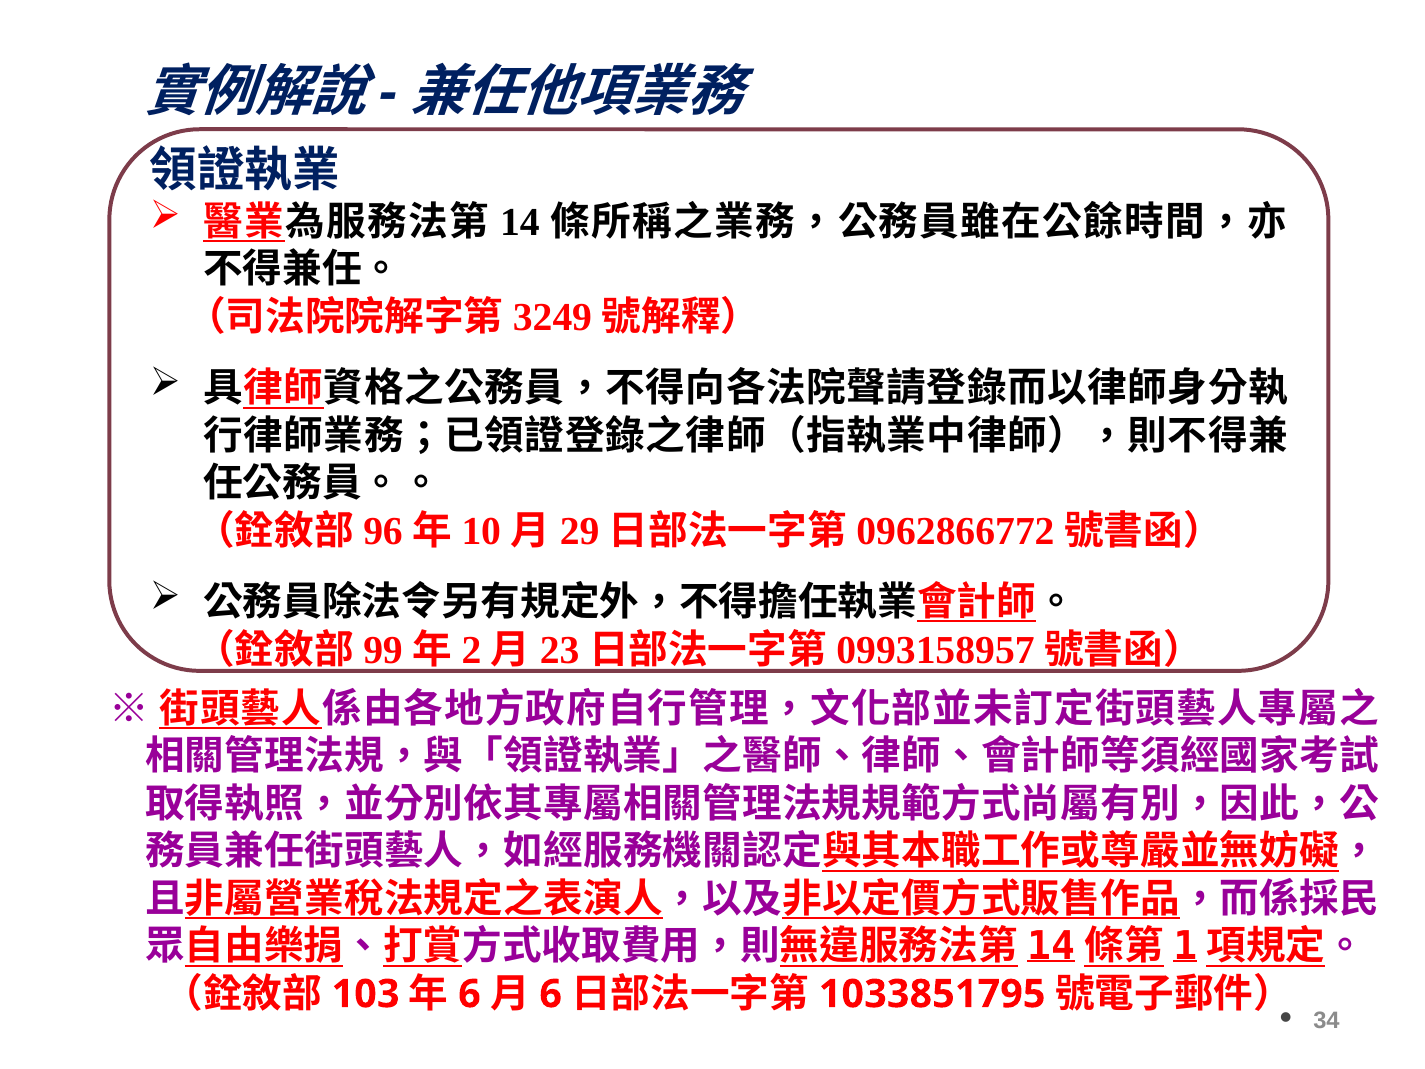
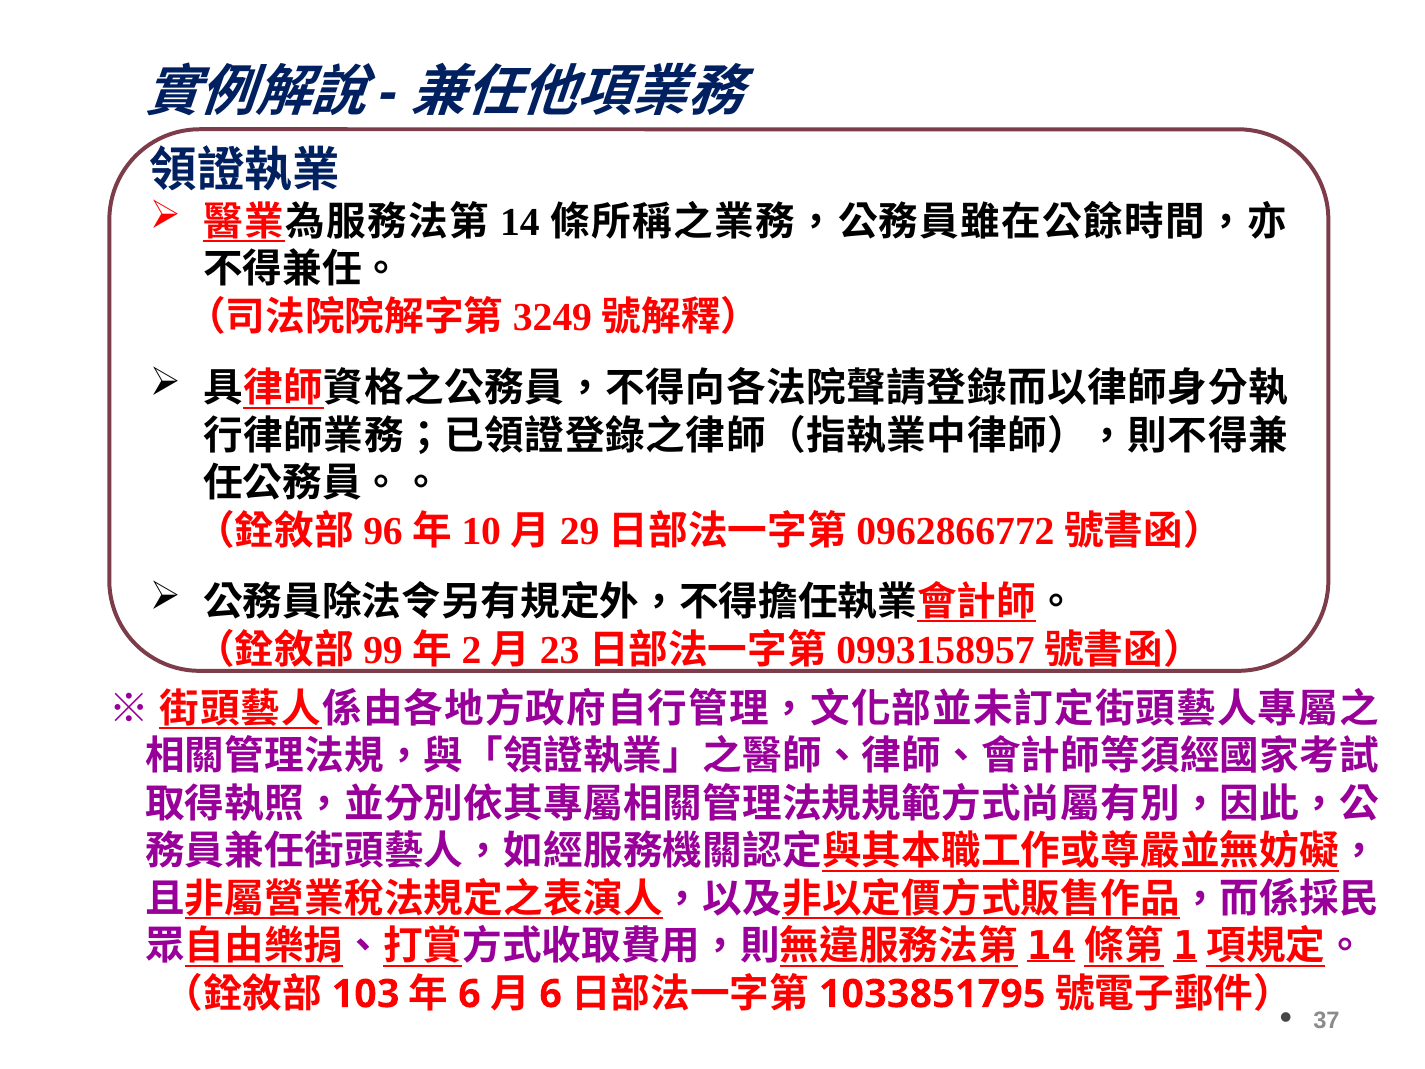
34: 34 -> 37
